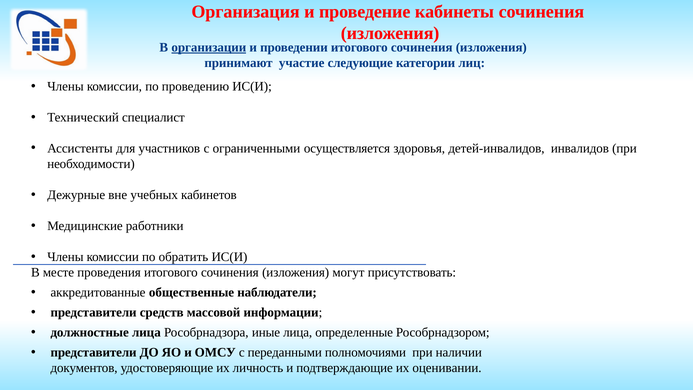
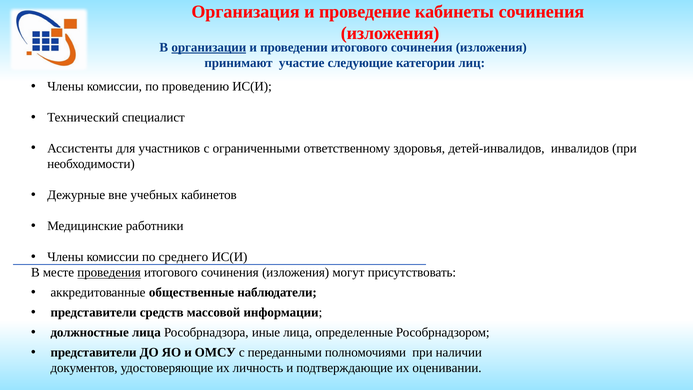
осуществляется: осуществляется -> ответственному
обратить: обратить -> среднего
проведения underline: none -> present
